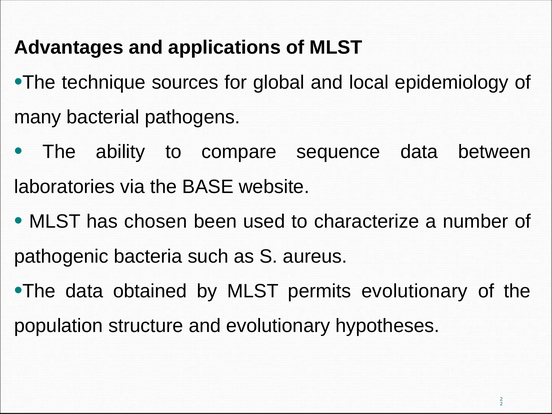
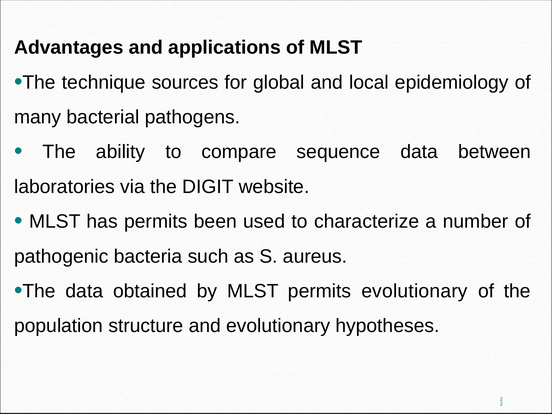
BASE: BASE -> DIGIT
has chosen: chosen -> permits
